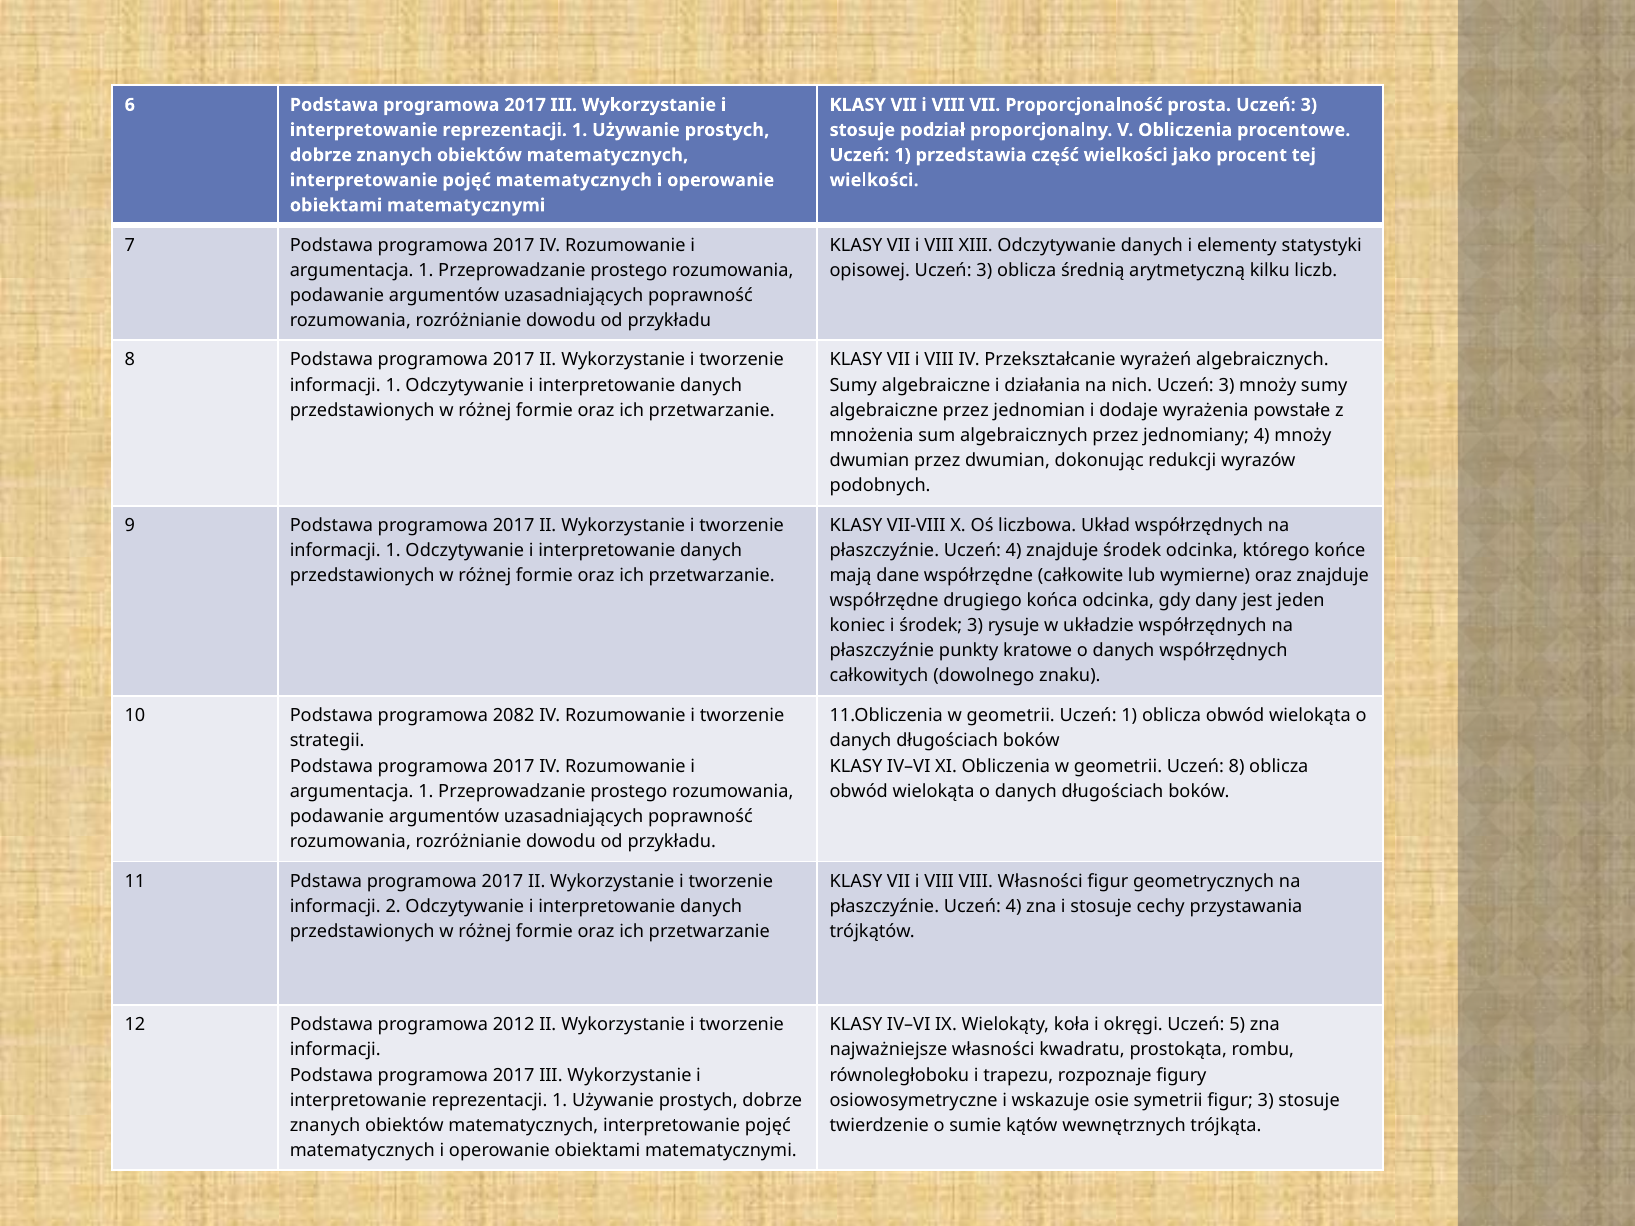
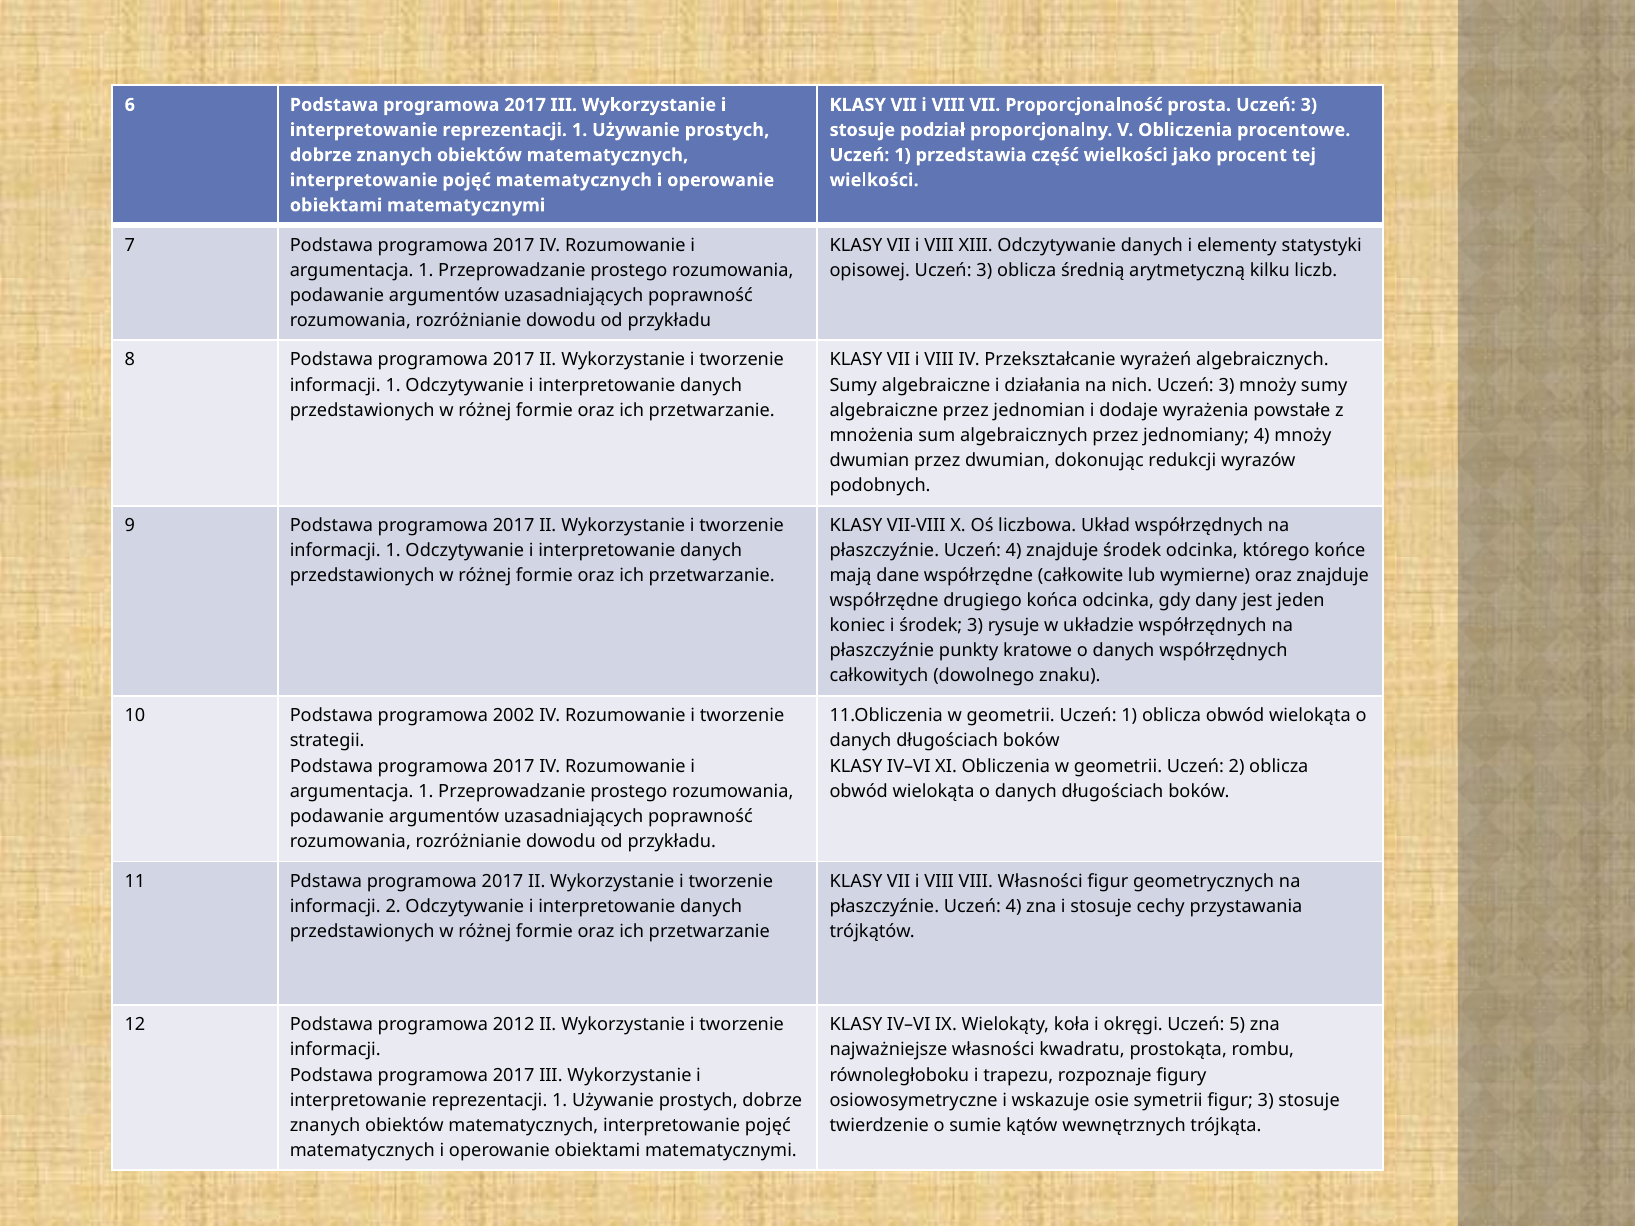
2082: 2082 -> 2002
Uczeń 8: 8 -> 2
